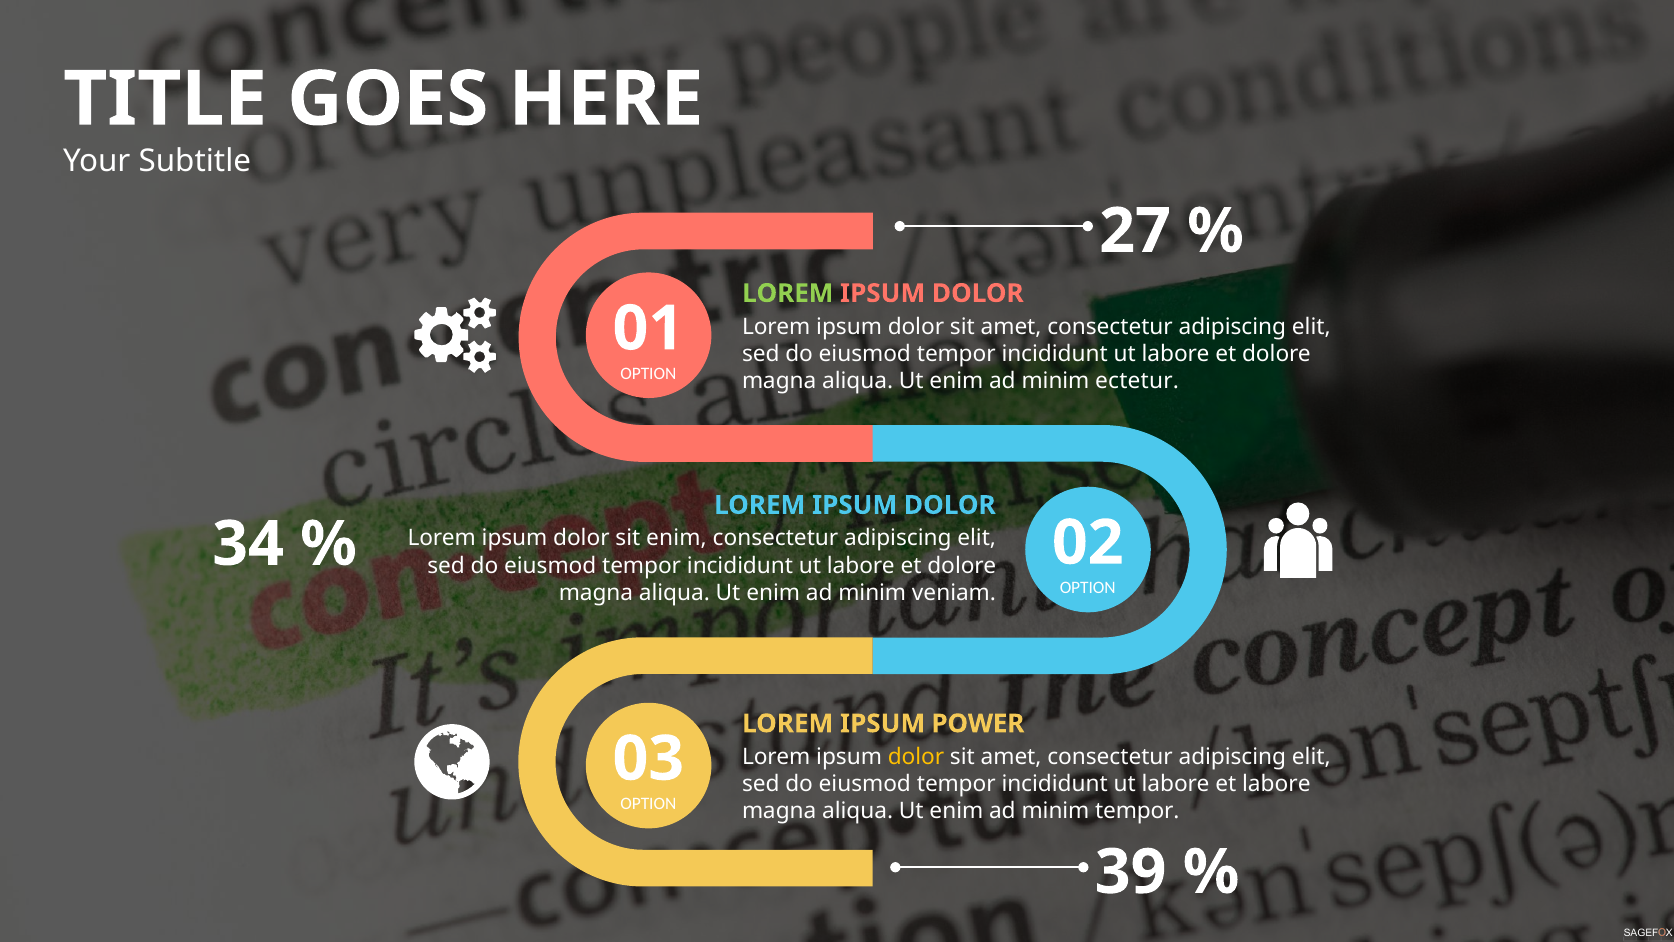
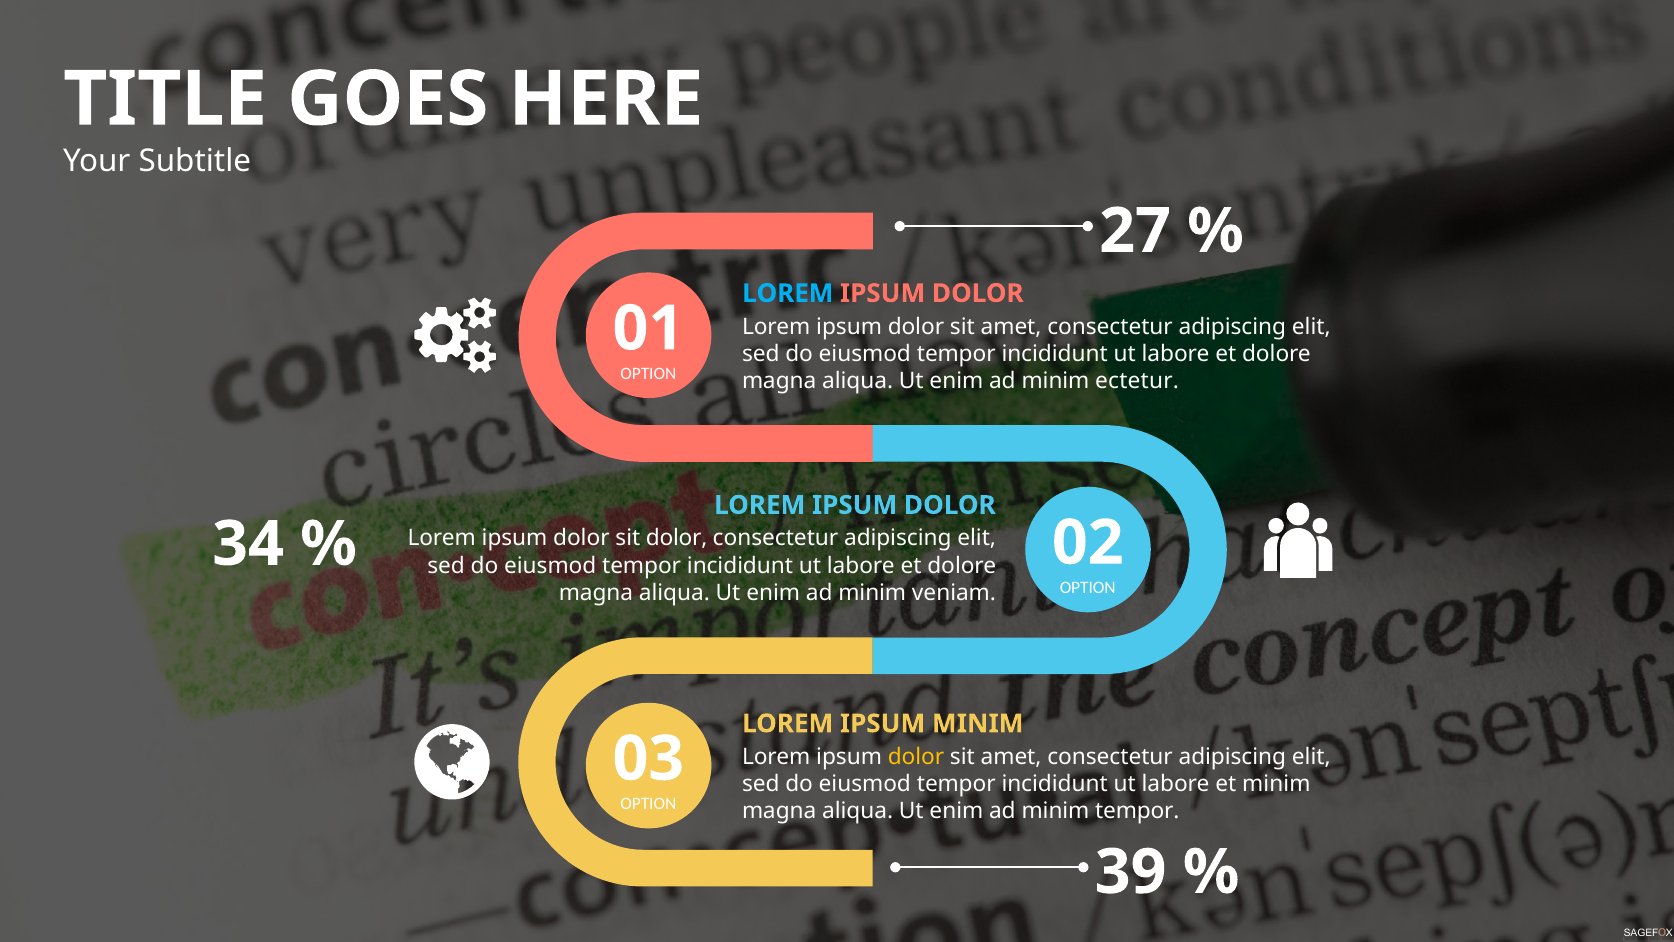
LOREM at (788, 293) colour: light green -> light blue
sit enim: enim -> dolor
IPSUM POWER: POWER -> MINIM
et labore: labore -> minim
